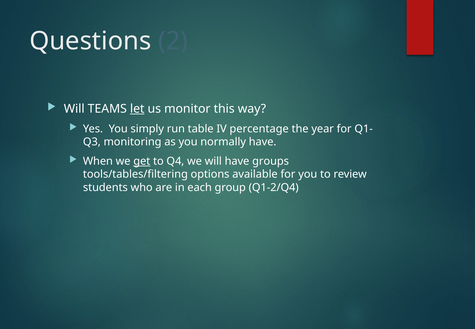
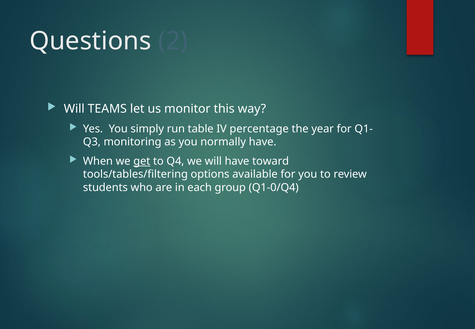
let underline: present -> none
groups: groups -> toward
Q1-2/Q4: Q1-2/Q4 -> Q1-0/Q4
